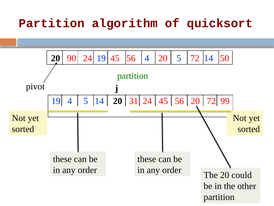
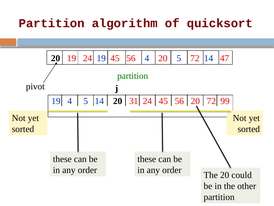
20 90: 90 -> 19
50: 50 -> 47
